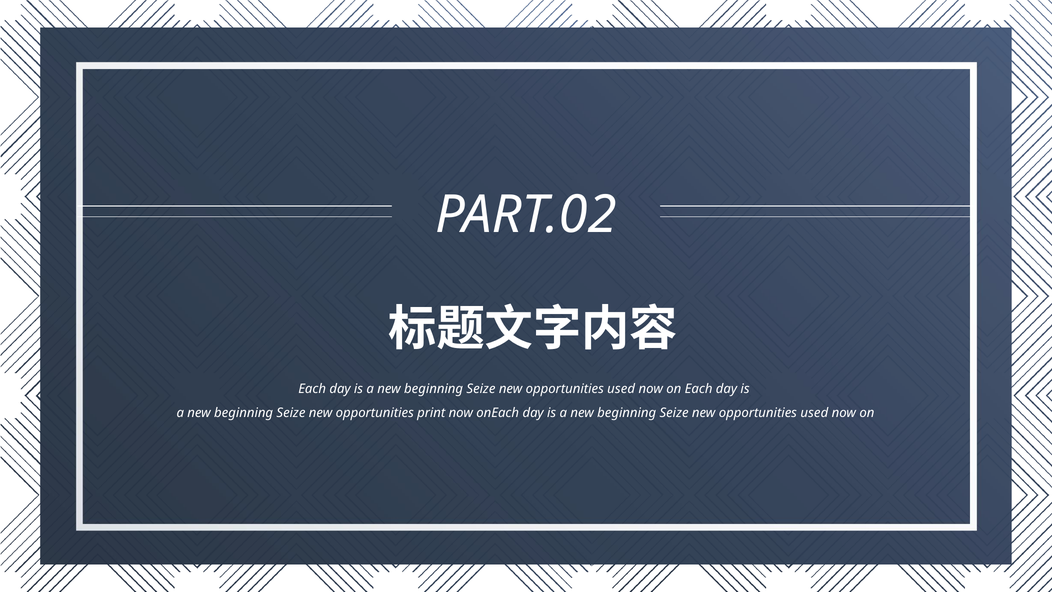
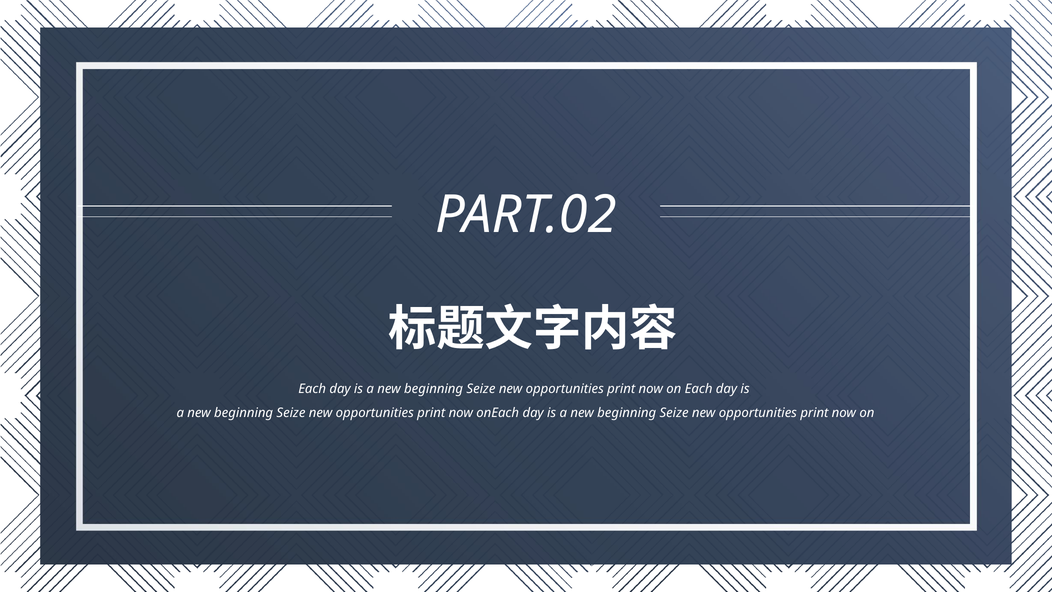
used at (621, 389): used -> print
used at (814, 413): used -> print
